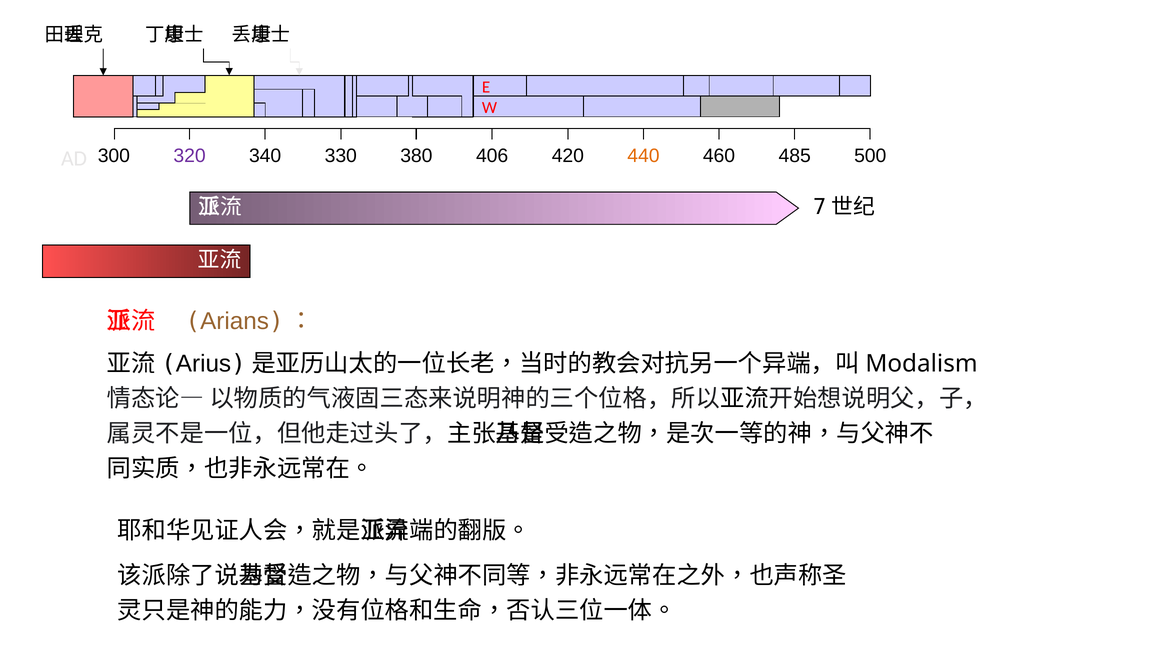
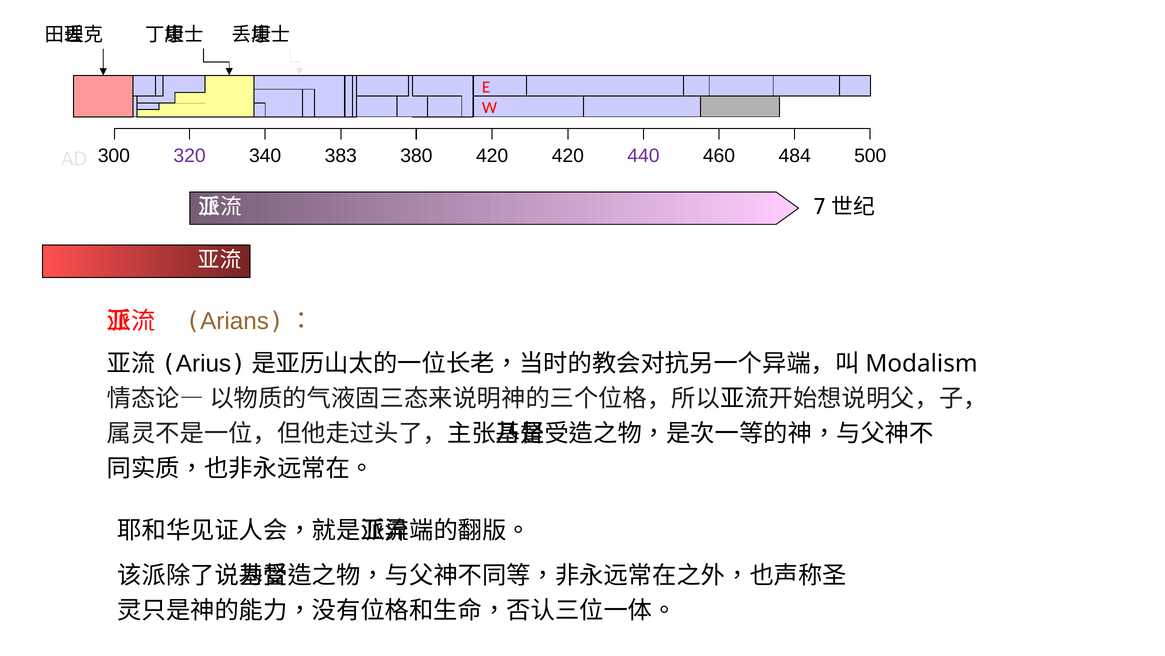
330: 330 -> 383
380 406: 406 -> 420
440 colour: orange -> purple
485: 485 -> 484
